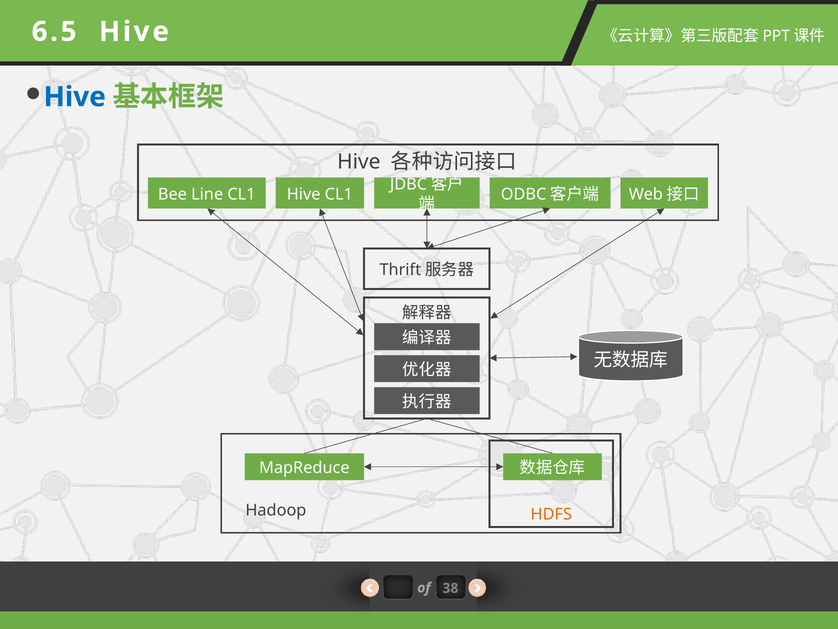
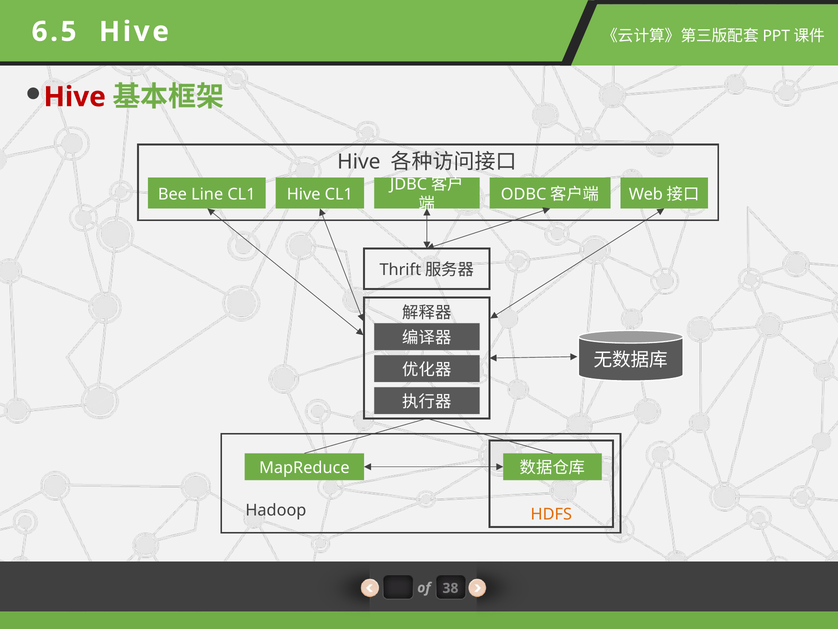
Hive at (75, 97) colour: blue -> red
